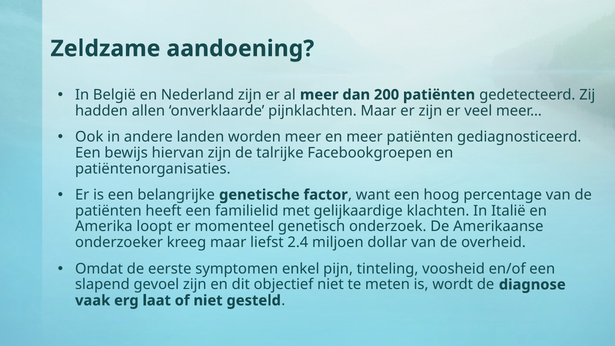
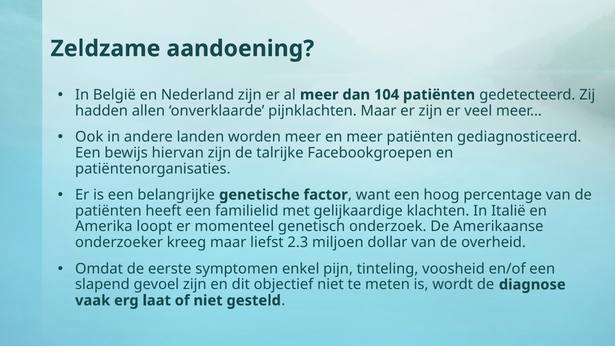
200: 200 -> 104
2.4: 2.4 -> 2.3
